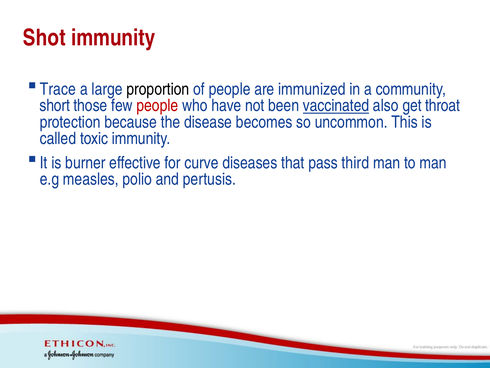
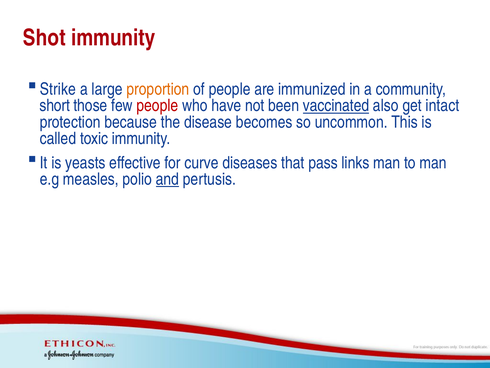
Trace: Trace -> Strike
proportion colour: black -> orange
throat: throat -> intact
burner: burner -> yeasts
third: third -> links
and underline: none -> present
